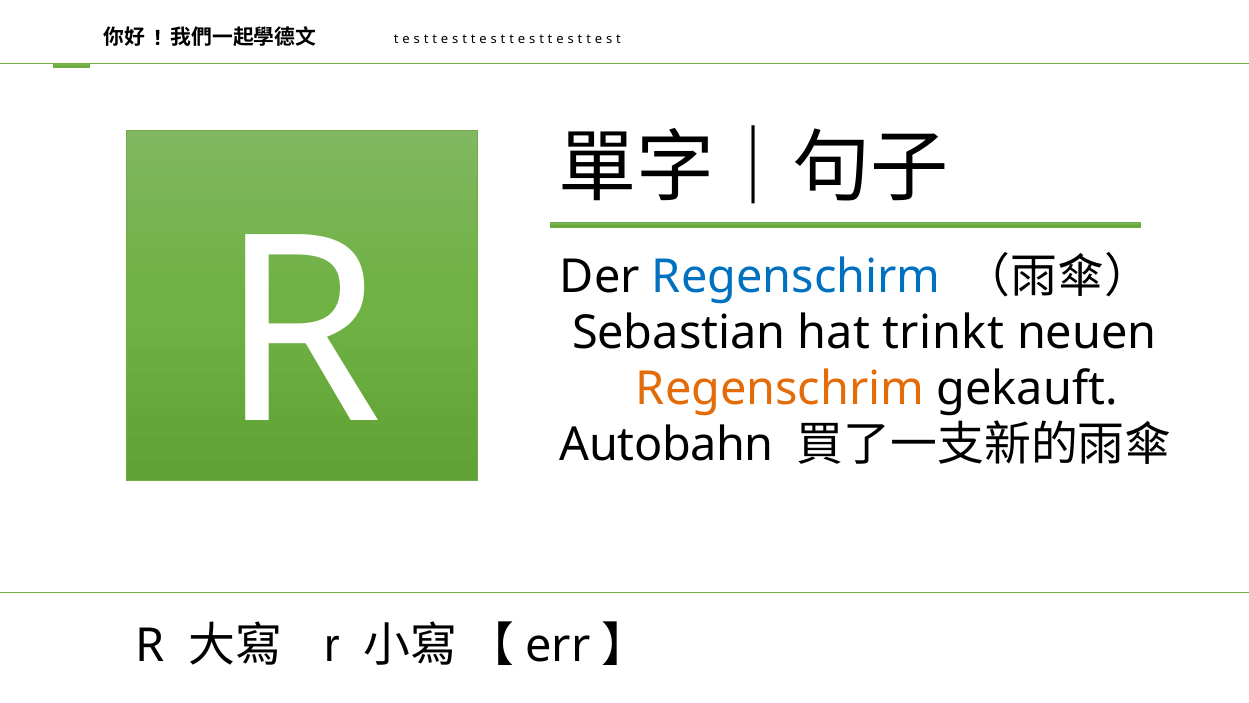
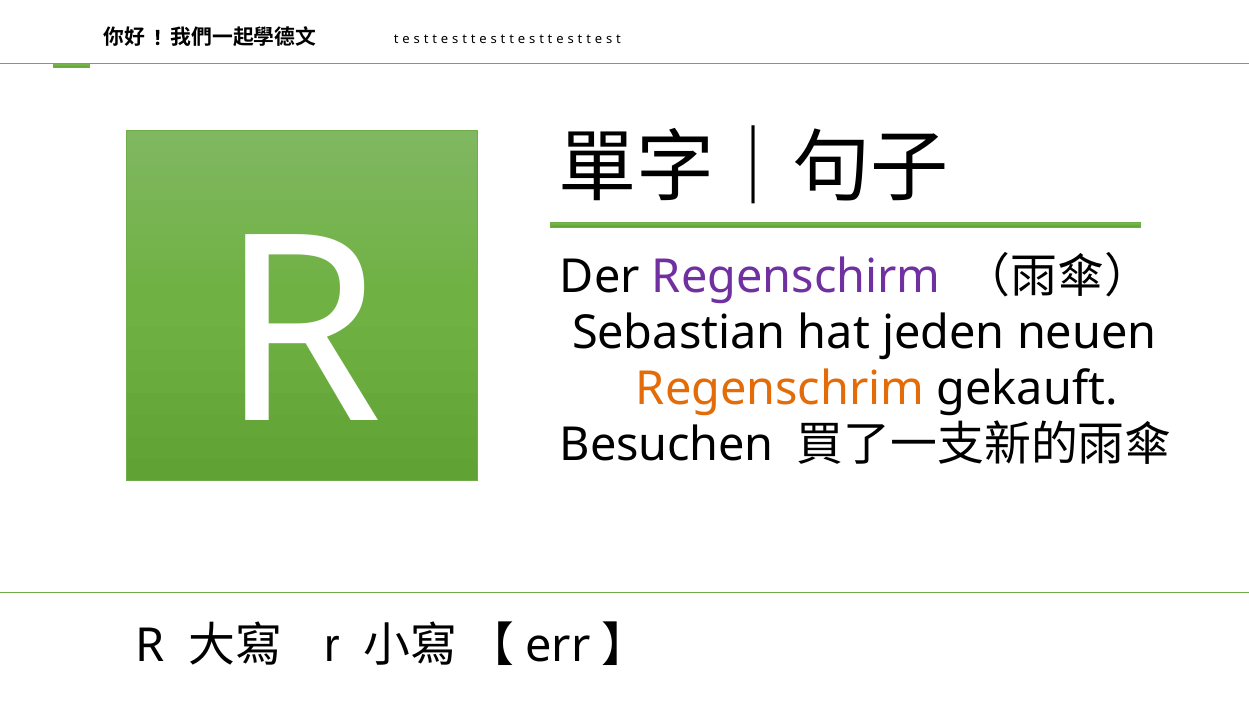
Regenschirm colour: blue -> purple
trinkt: trinkt -> jeden
Autobahn: Autobahn -> Besuchen
